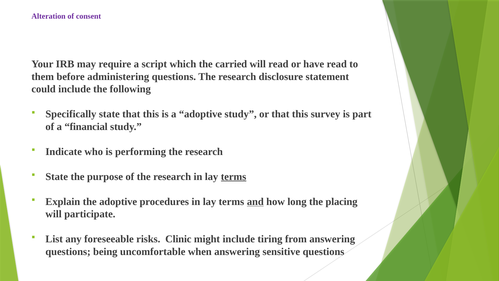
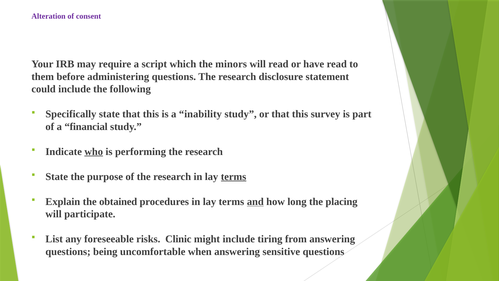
carried: carried -> minors
a adoptive: adoptive -> inability
who underline: none -> present
the adoptive: adoptive -> obtained
